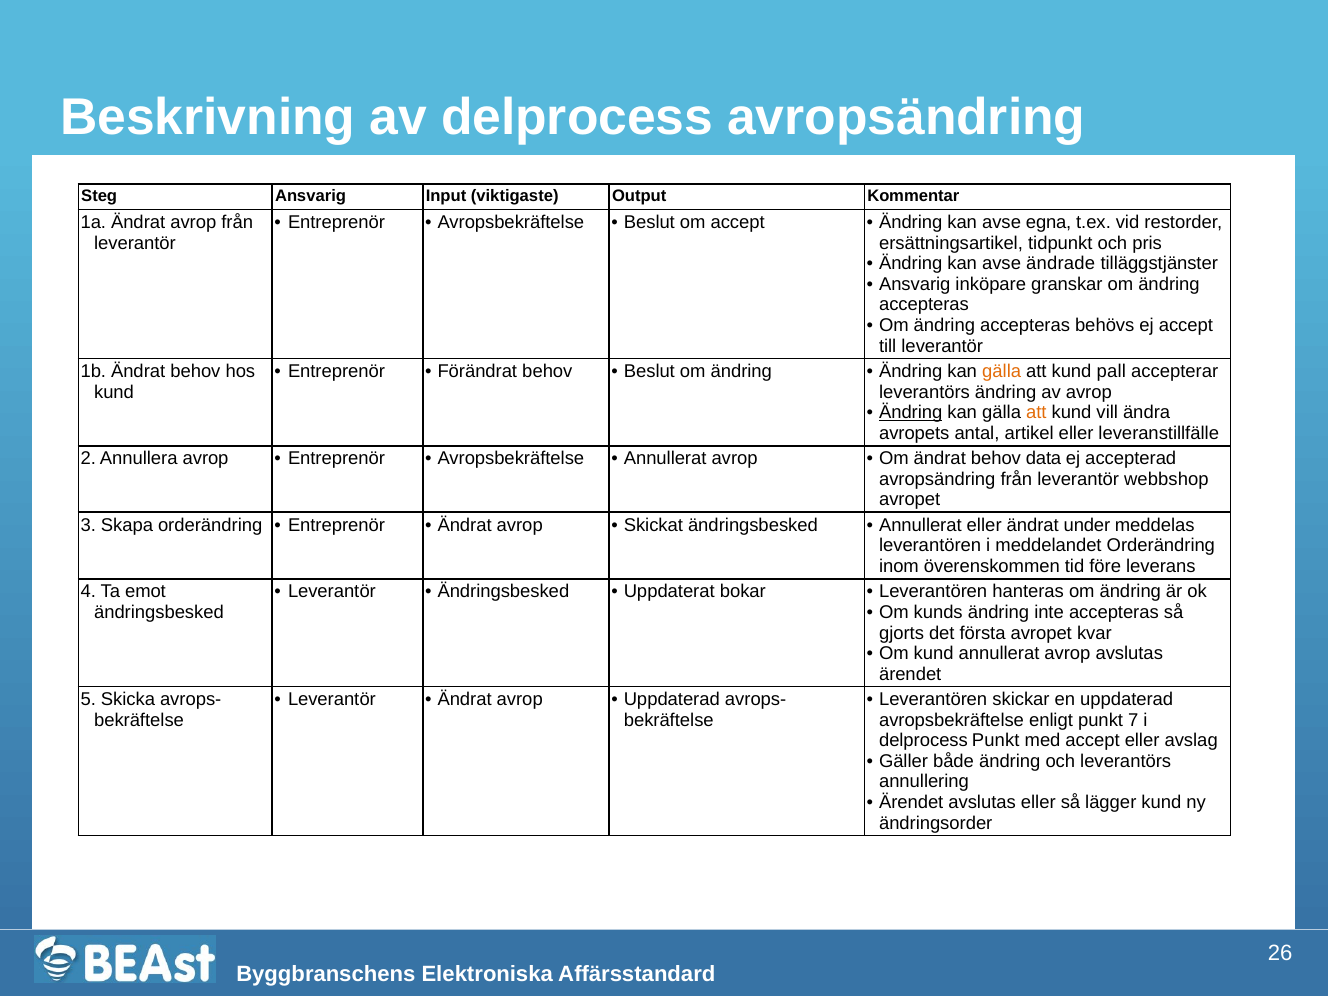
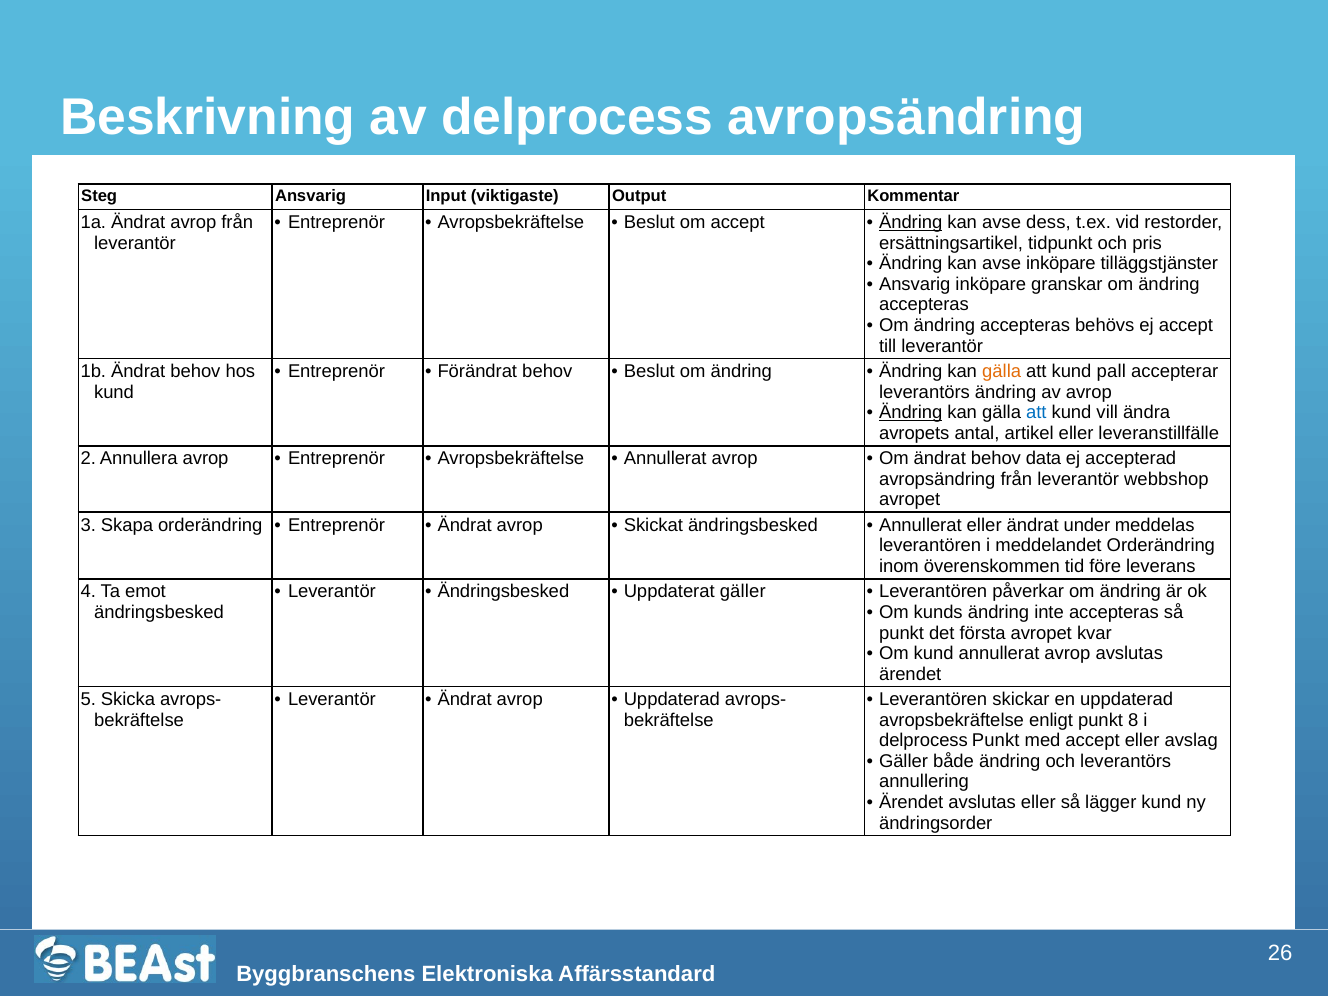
Ändring at (911, 222) underline: none -> present
egna: egna -> dess
avse ändrade: ändrade -> inköpare
att at (1036, 413) colour: orange -> blue
Uppdaterat bokar: bokar -> gäller
hanteras: hanteras -> påverkar
gjorts at (902, 633): gjorts -> punkt
7: 7 -> 8
